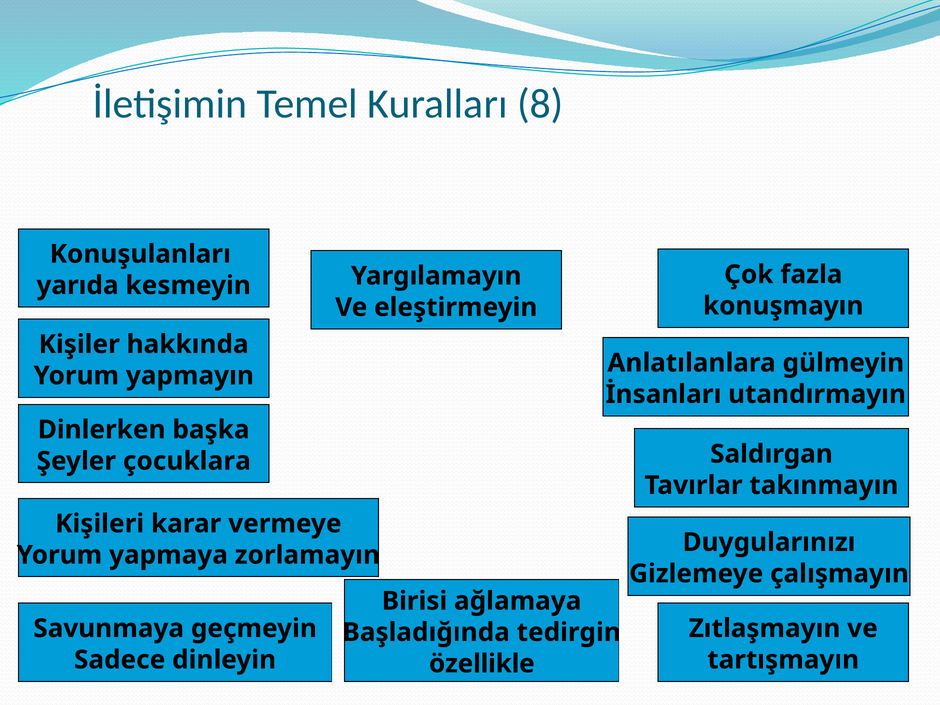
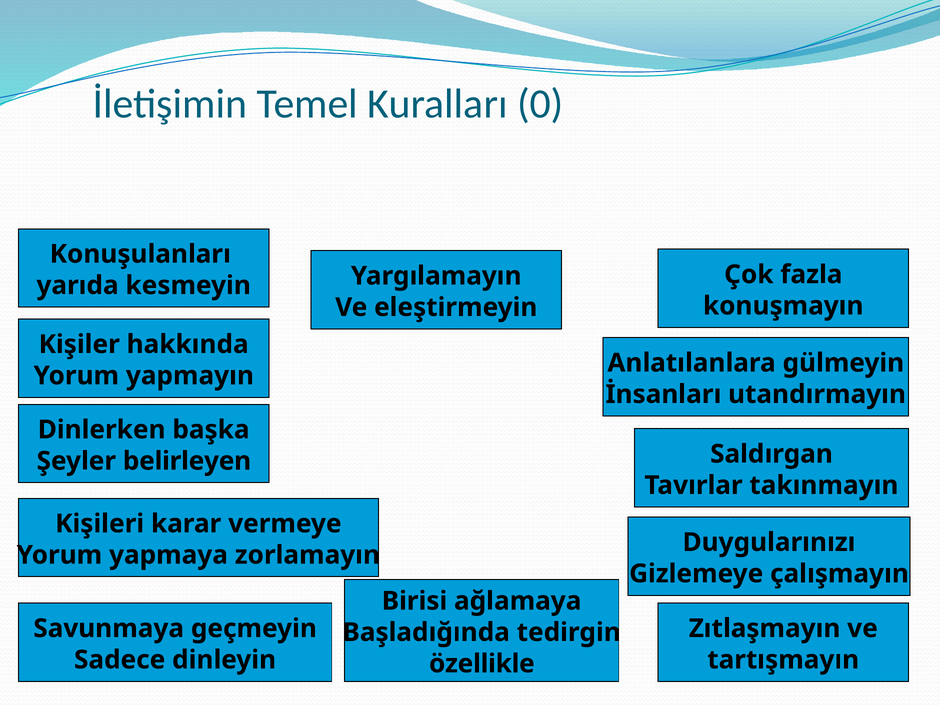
8: 8 -> 0
çocuklara: çocuklara -> belirleyen
